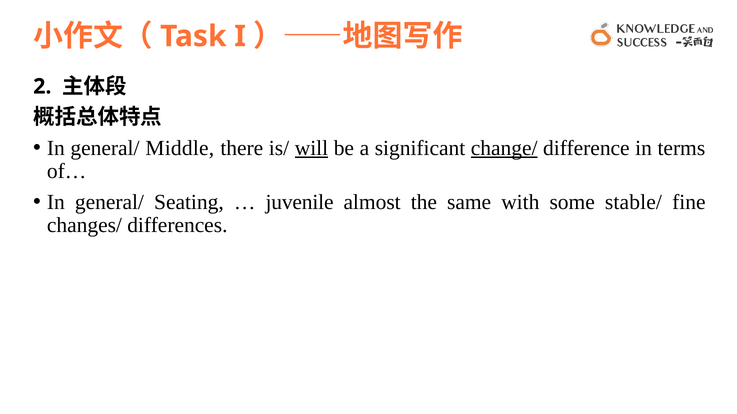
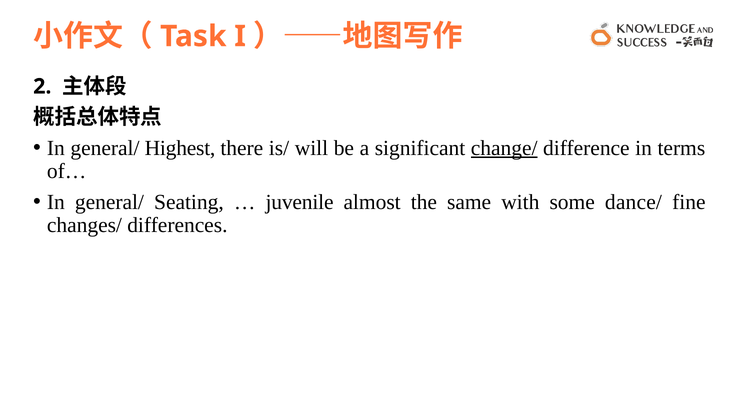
Middle: Middle -> Highest
will underline: present -> none
stable/: stable/ -> dance/
